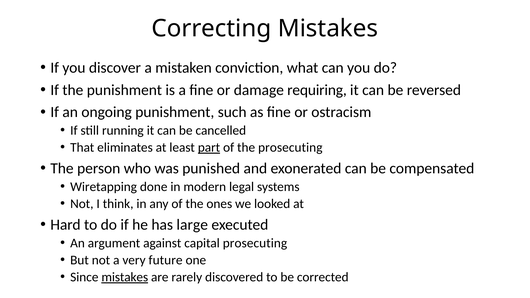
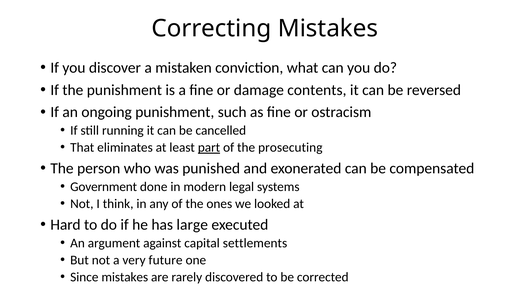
requiring: requiring -> contents
Wiretapping: Wiretapping -> Government
capital prosecuting: prosecuting -> settlements
mistakes at (125, 277) underline: present -> none
